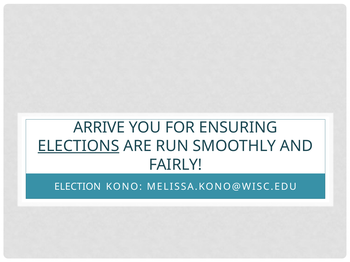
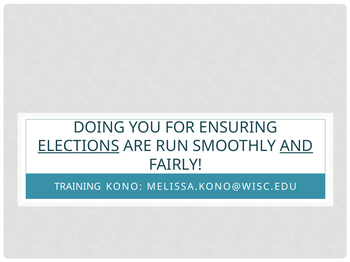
ARRIVE: ARRIVE -> DOING
AND underline: none -> present
ELECTION: ELECTION -> TRAINING
